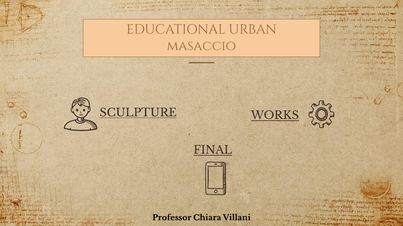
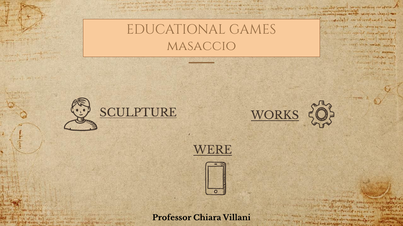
URBAN: URBAN -> GAMES
FINAL: FINAL -> WERE
